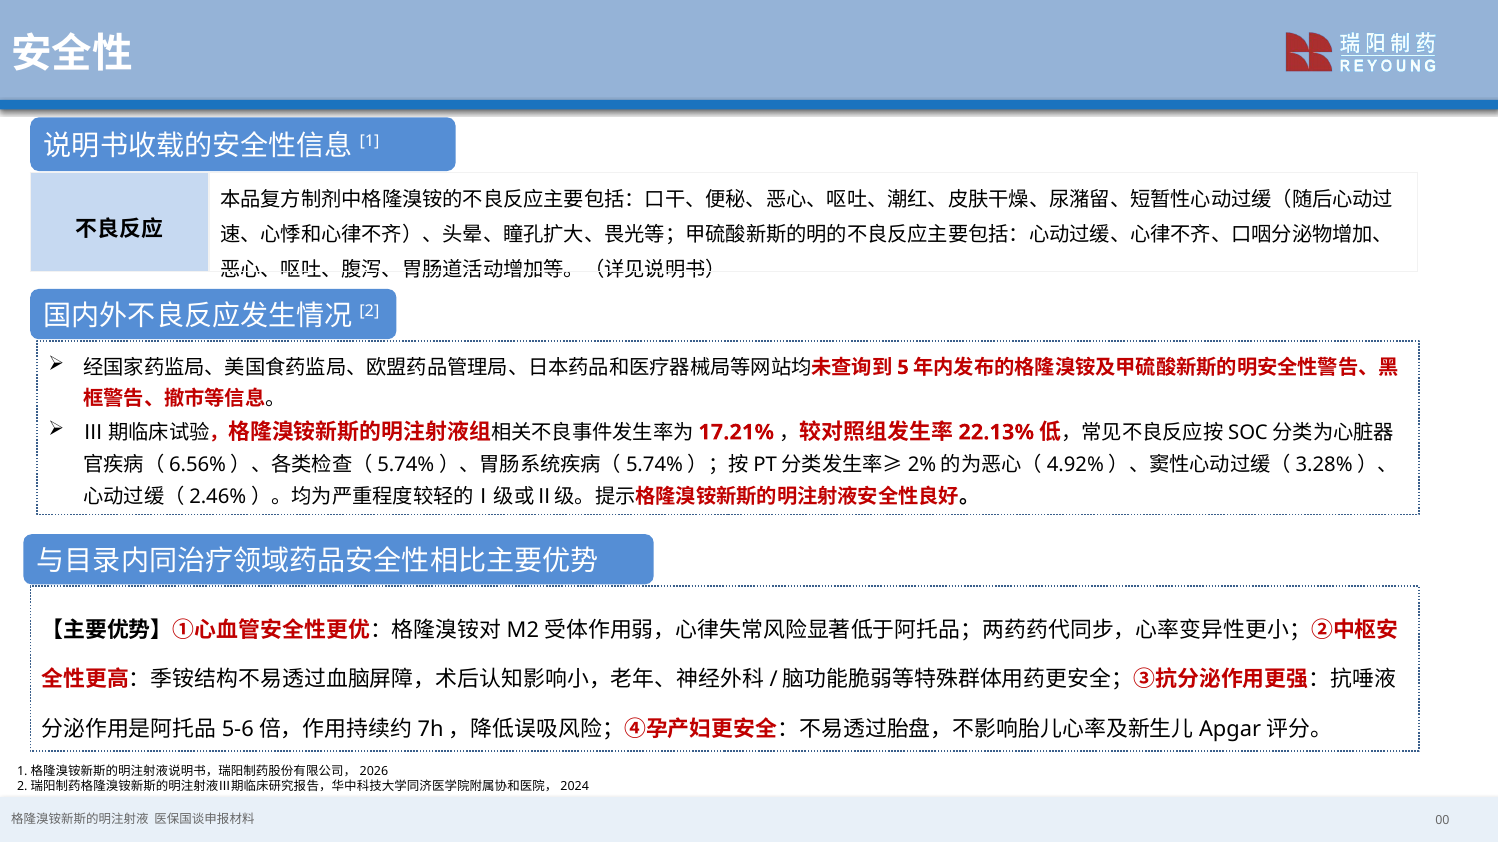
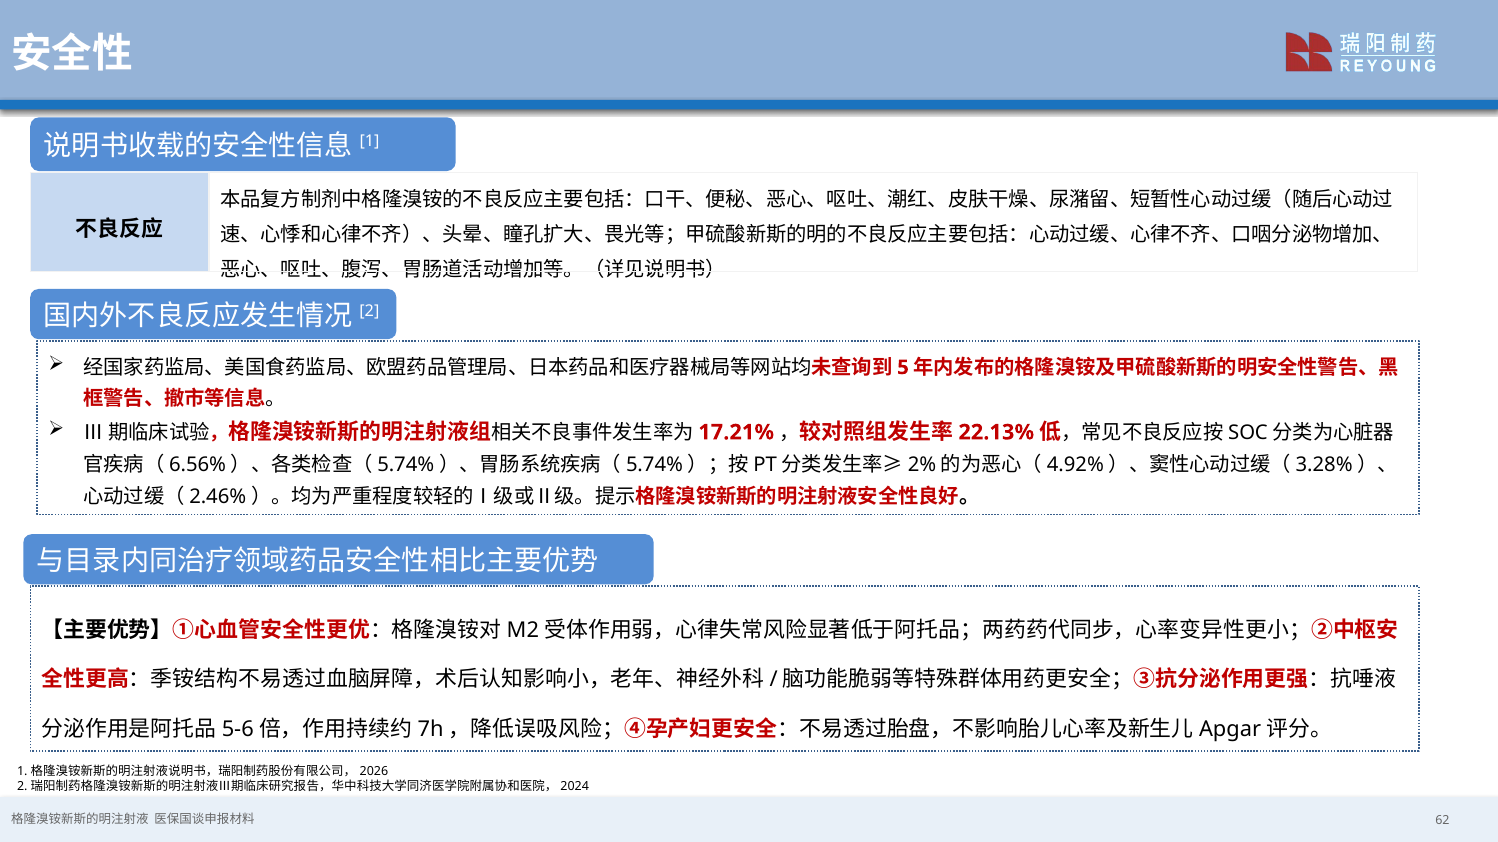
00: 00 -> 62
